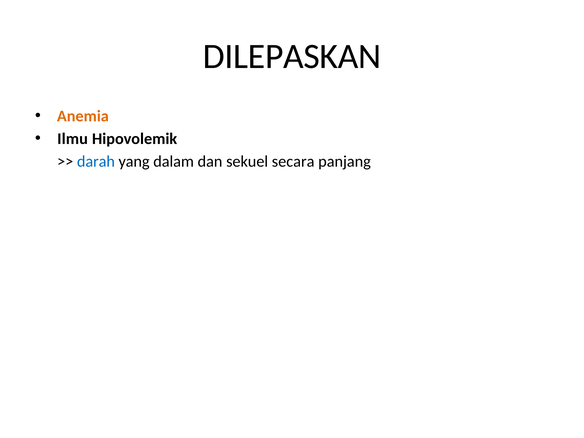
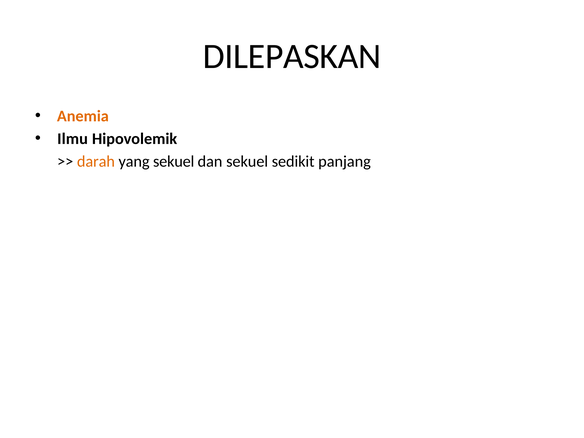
darah colour: blue -> orange
yang dalam: dalam -> sekuel
secara: secara -> sedikit
